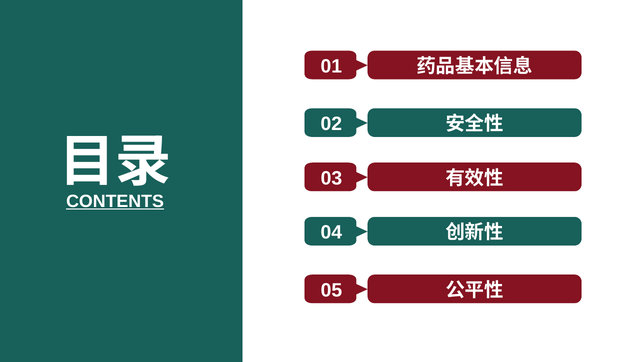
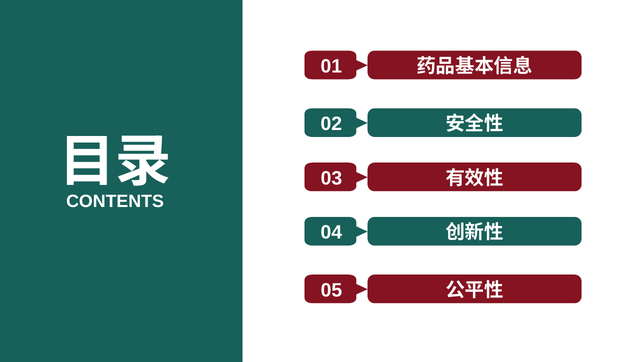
CONTENTS underline: present -> none
